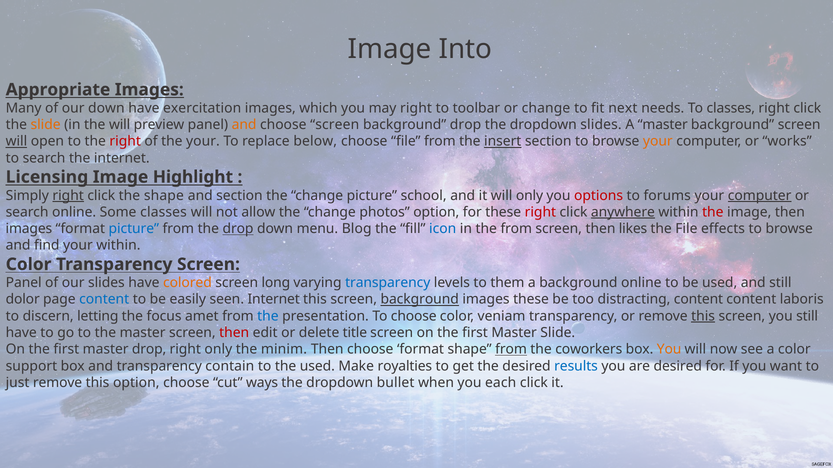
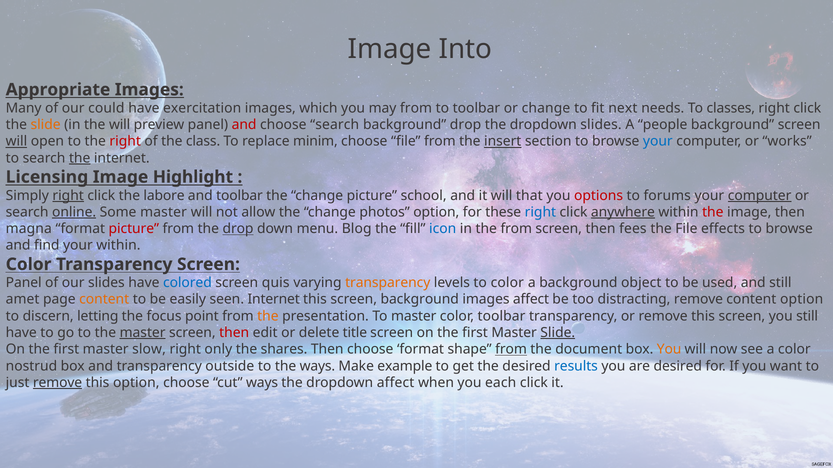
our down: down -> could
may right: right -> from
and at (244, 125) colour: orange -> red
choose screen: screen -> search
A master: master -> people
the your: your -> class
below: below -> minim
your at (658, 142) colour: orange -> blue
the at (80, 158) underline: none -> present
the shape: shape -> labore
and section: section -> toolbar
will only: only -> that
online at (74, 212) underline: none -> present
Some classes: classes -> master
right at (540, 212) colour: red -> blue
images at (29, 229): images -> magna
picture at (134, 229) colour: blue -> red
likes: likes -> fees
colored colour: orange -> blue
long: long -> quis
transparency at (388, 283) colour: blue -> orange
to them: them -> color
background online: online -> object
dolor: dolor -> amet
content at (104, 300) colour: blue -> orange
background at (420, 300) underline: present -> none
images these: these -> affect
distracting content: content -> remove
content laboris: laboris -> option
amet: amet -> point
the at (268, 316) colour: blue -> orange
To choose: choose -> master
color veniam: veniam -> toolbar
this at (703, 316) underline: present -> none
master at (143, 333) underline: none -> present
Slide at (558, 333) underline: none -> present
master drop: drop -> slow
minim: minim -> shares
coworkers: coworkers -> document
support: support -> nostrud
contain: contain -> outside
the used: used -> ways
royalties: royalties -> example
remove at (58, 383) underline: none -> present
dropdown bullet: bullet -> affect
